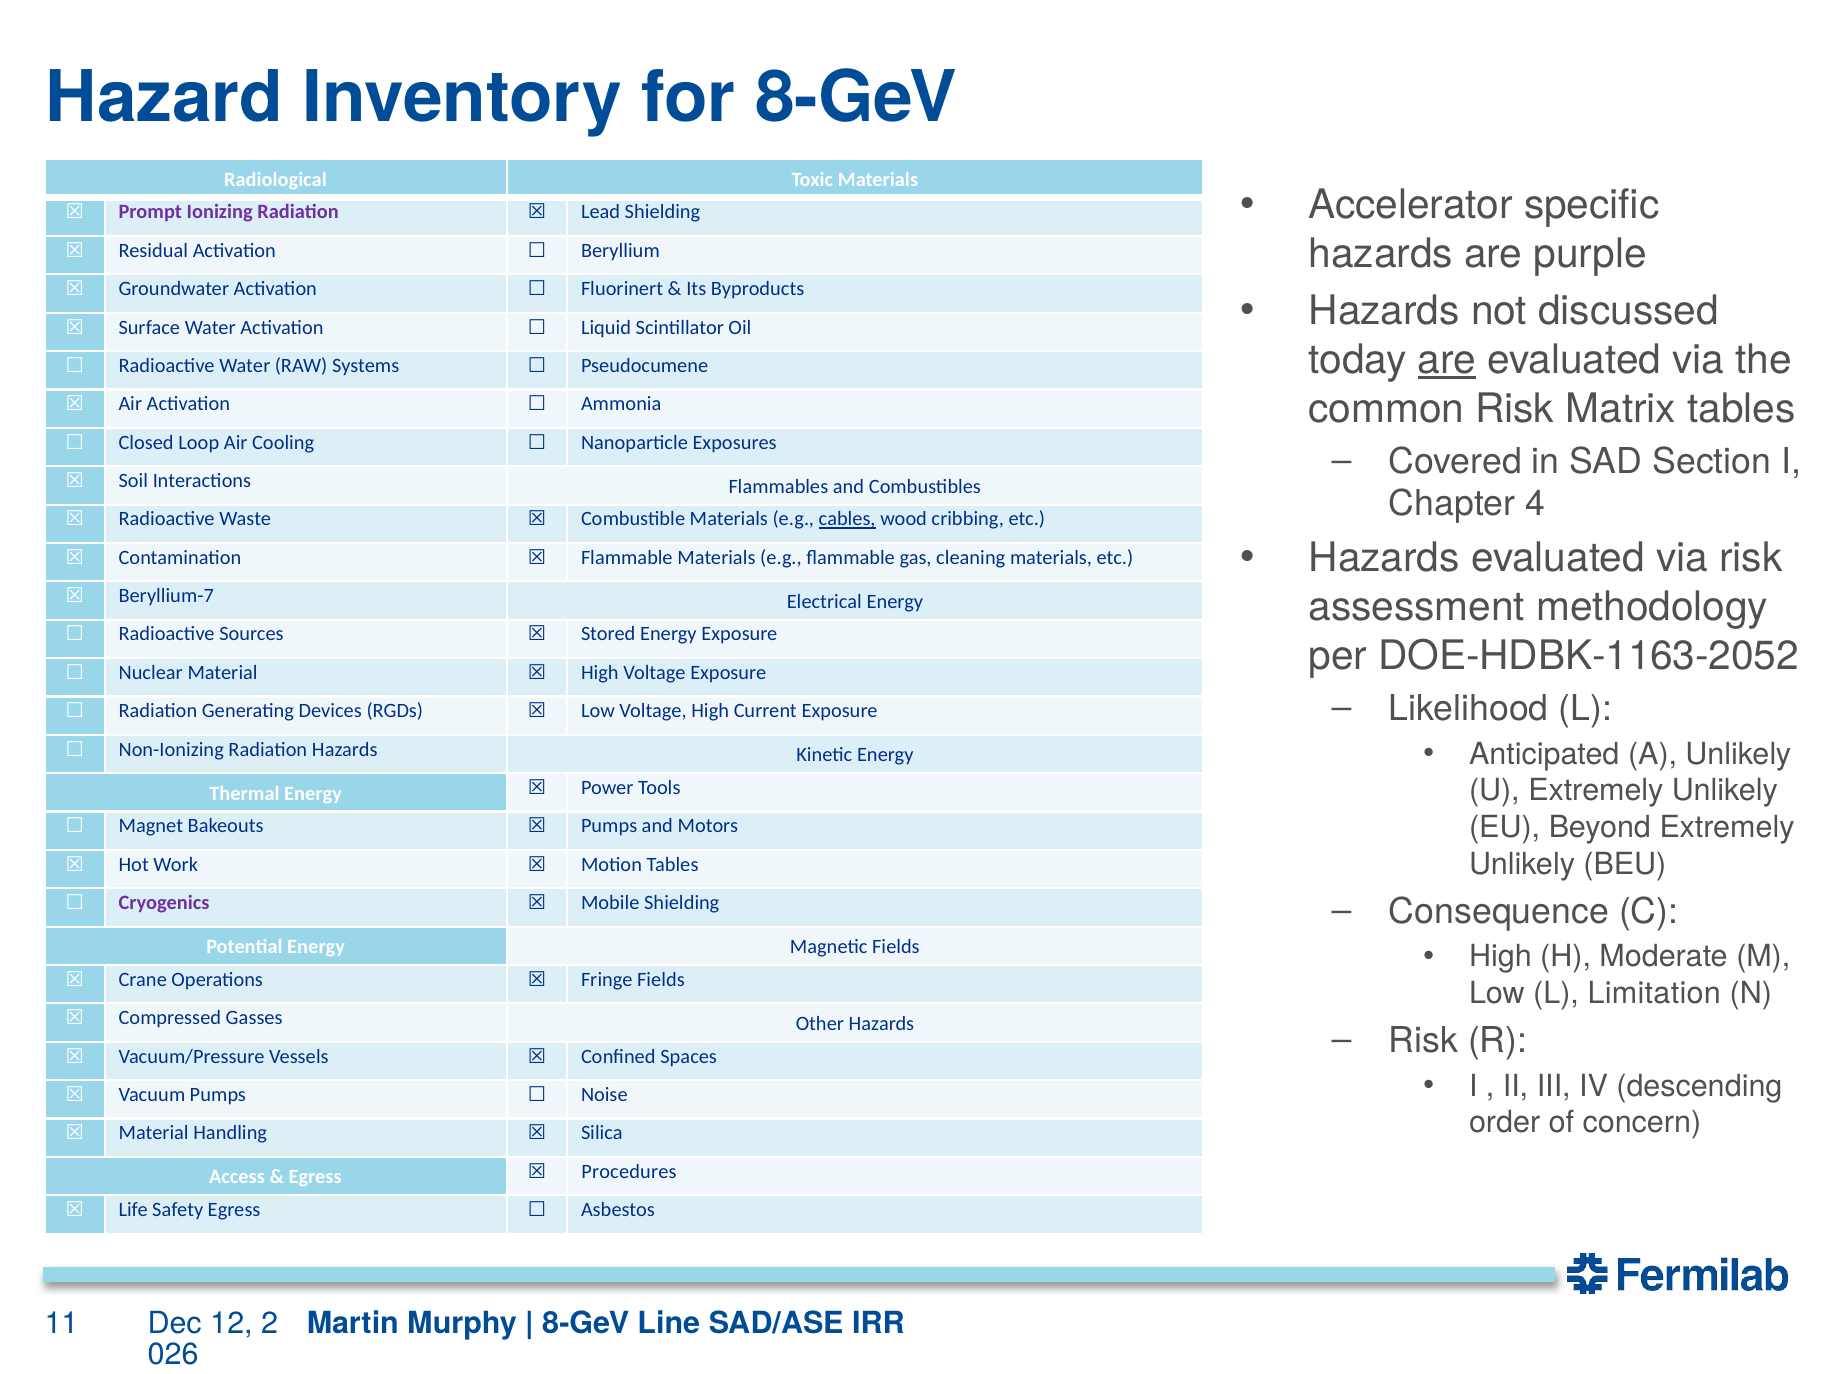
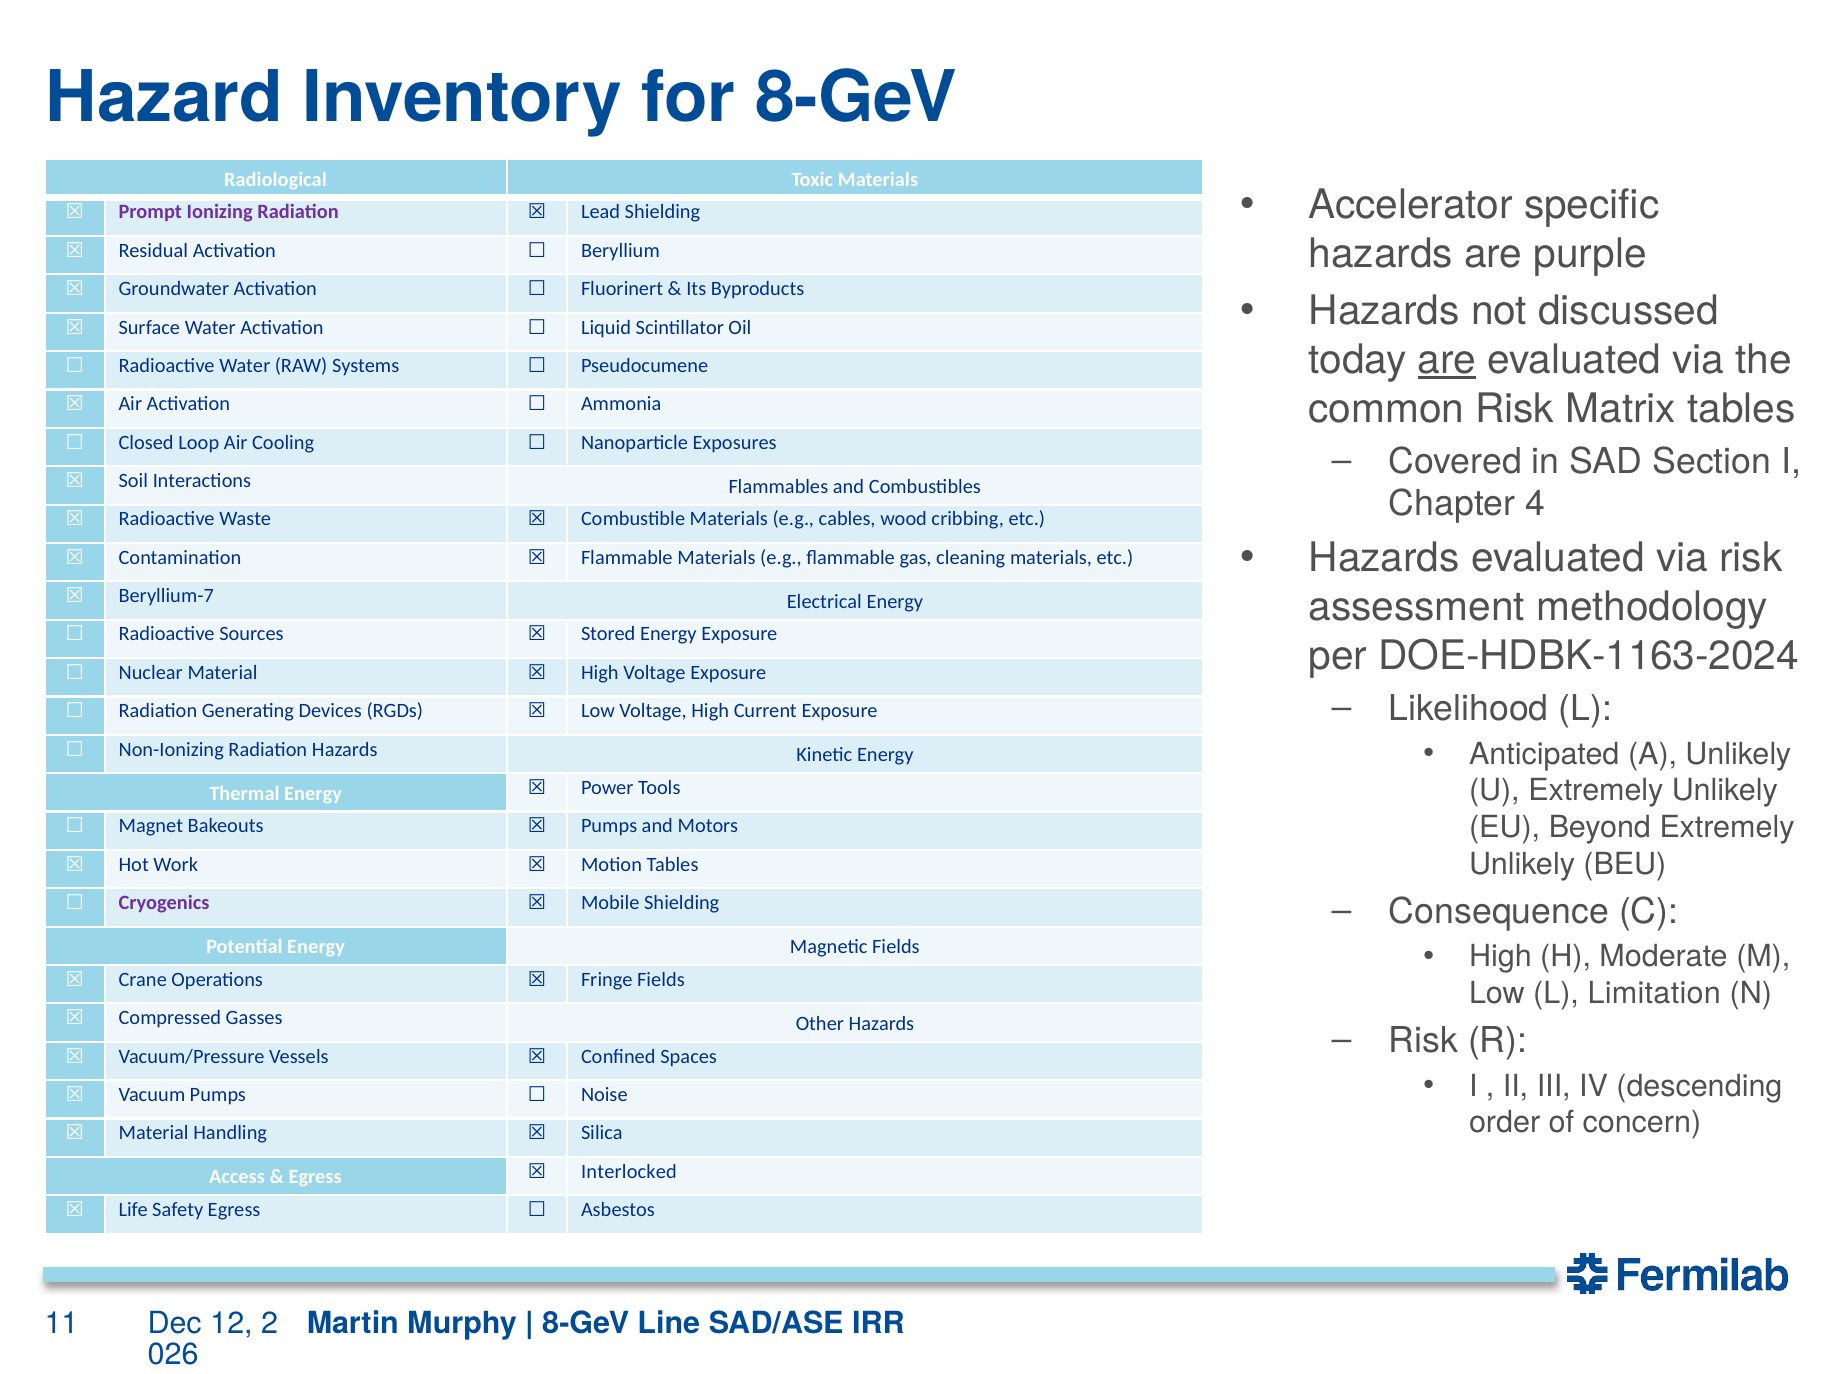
cables underline: present -> none
DOE-HDBK-1163-2052: DOE-HDBK-1163-2052 -> DOE-HDBK-1163-2024
Procedures: Procedures -> Interlocked
